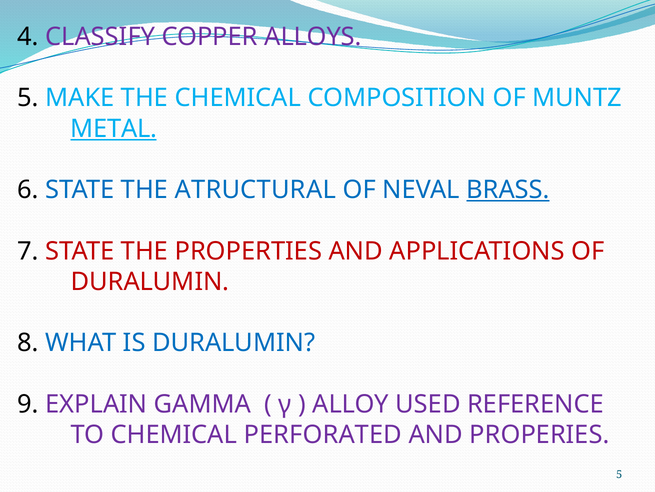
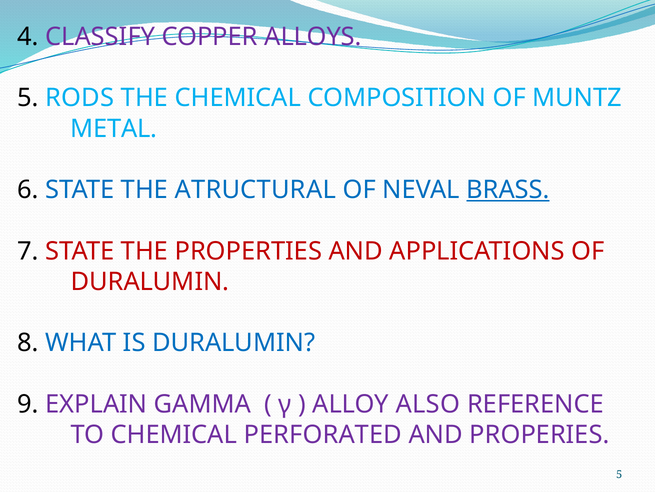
MAKE: MAKE -> RODS
METAL underline: present -> none
USED: USED -> ALSO
